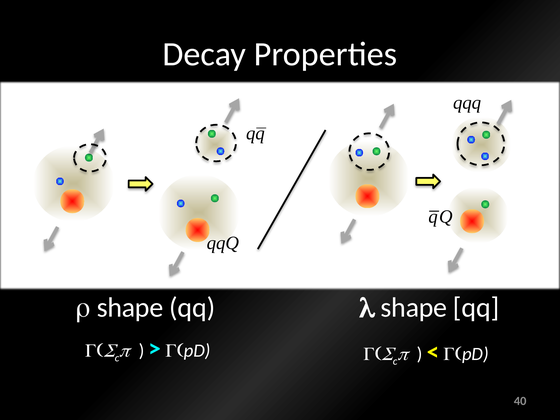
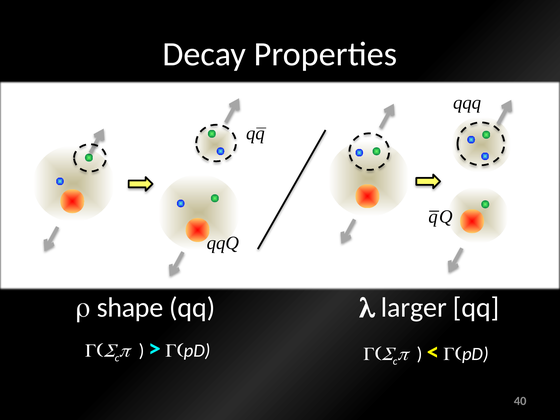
l shape: shape -> larger
